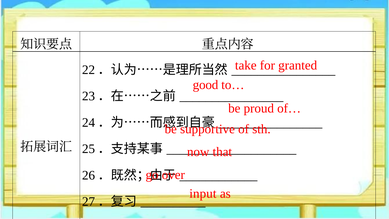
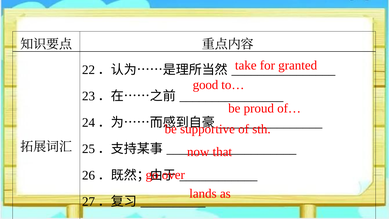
input: input -> lands
